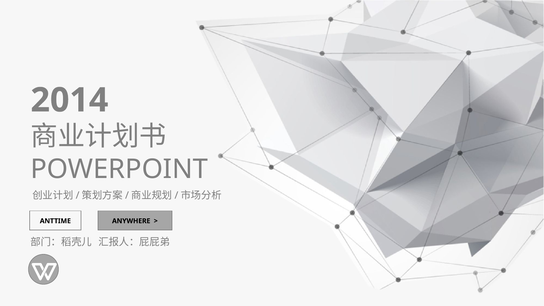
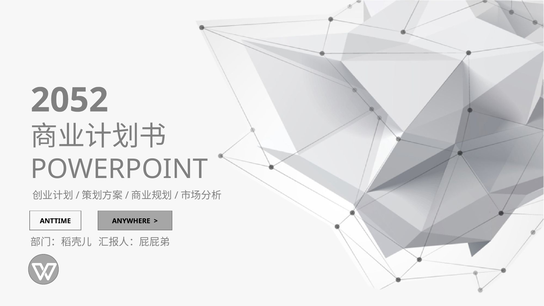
2014: 2014 -> 2052
